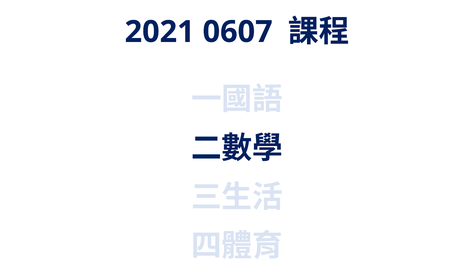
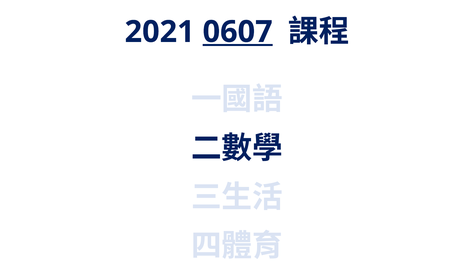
0607 underline: none -> present
